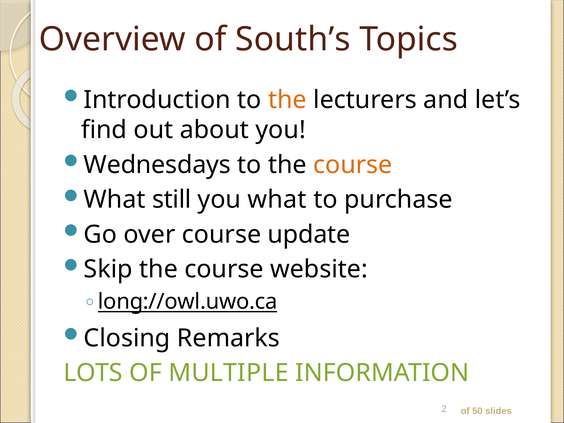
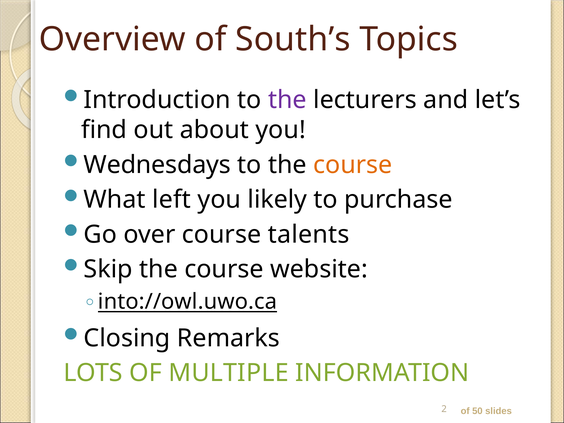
the at (287, 100) colour: orange -> purple
still: still -> left
you what: what -> likely
update: update -> talents
long://owl.uwo.ca: long://owl.uwo.ca -> into://owl.uwo.ca
